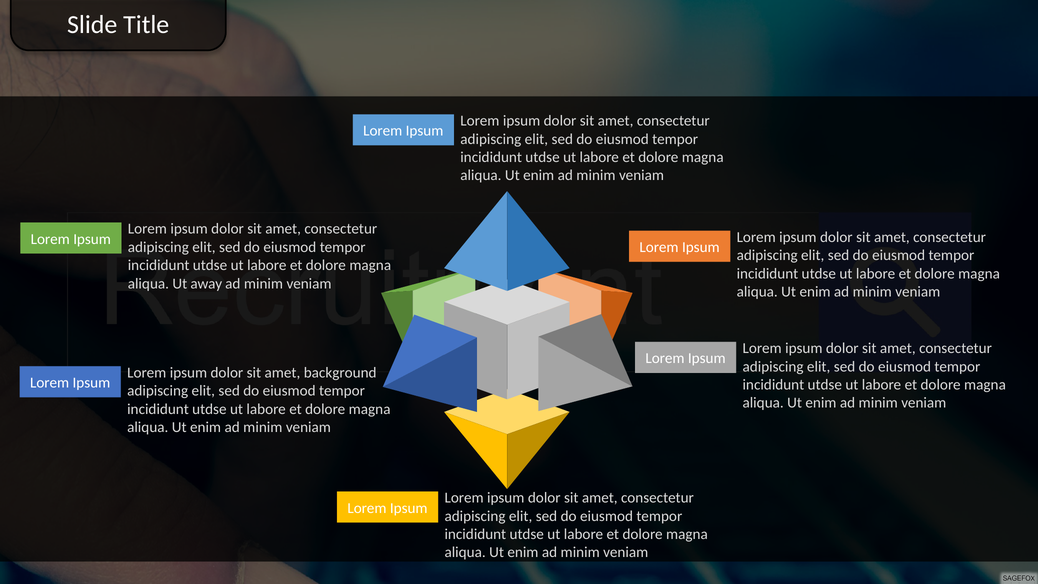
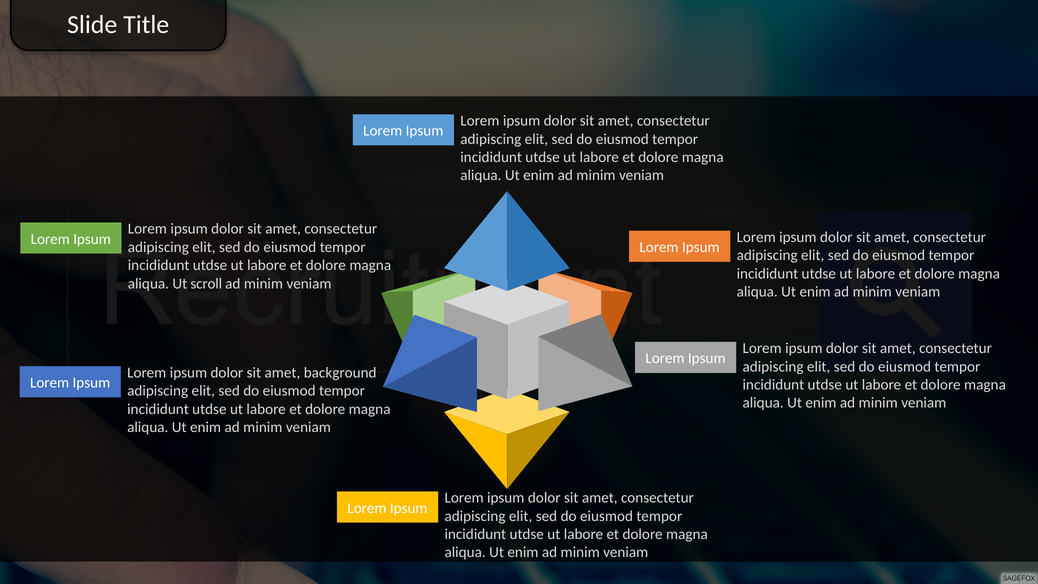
away: away -> scroll
